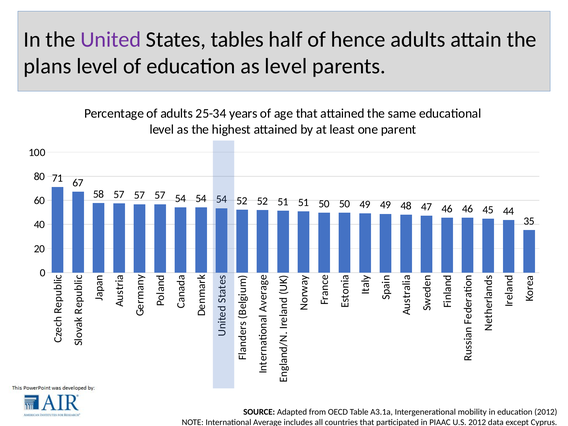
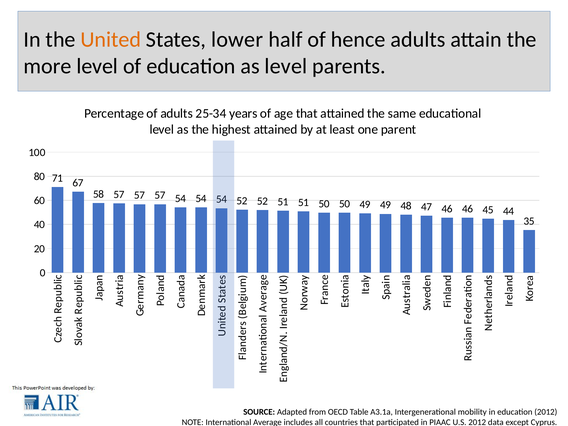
United colour: purple -> orange
tables: tables -> lower
plans: plans -> more
